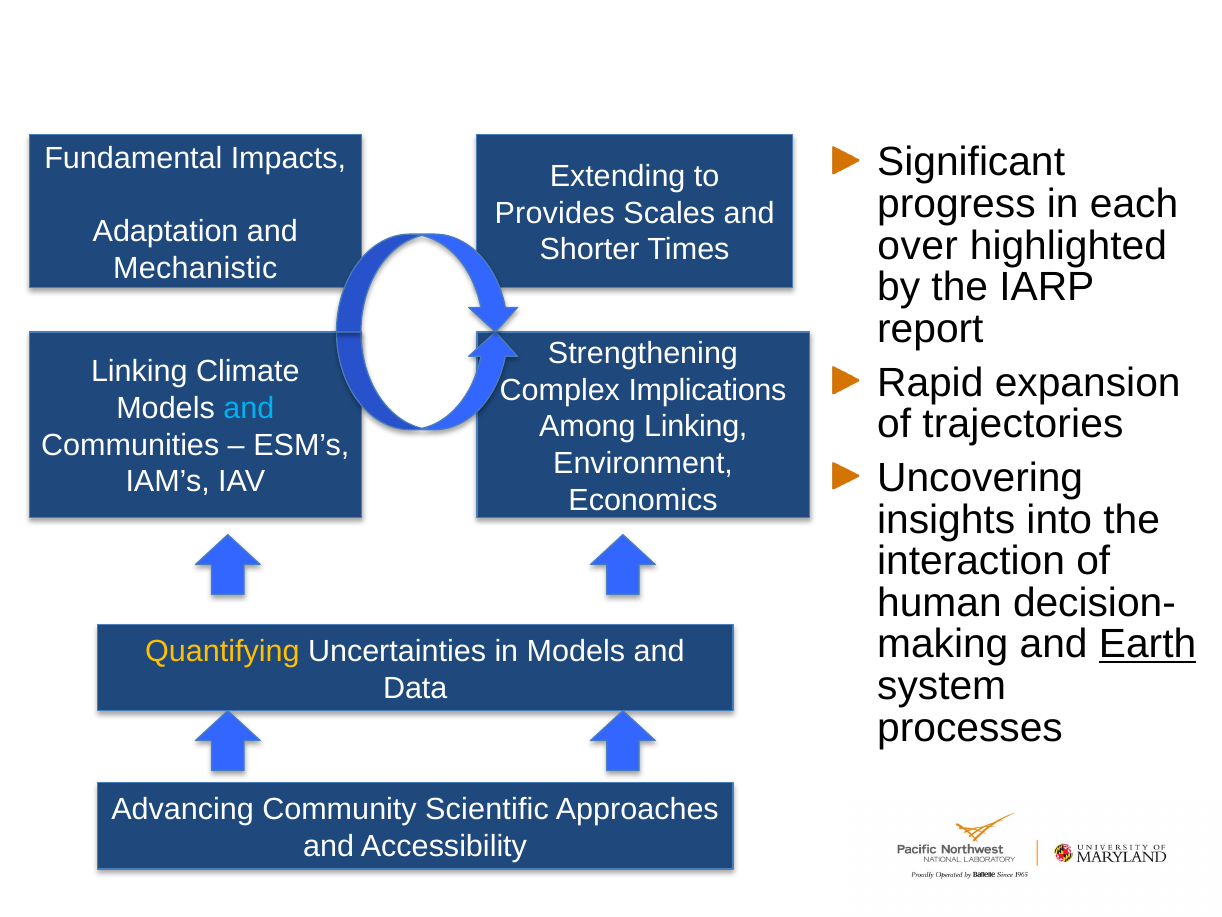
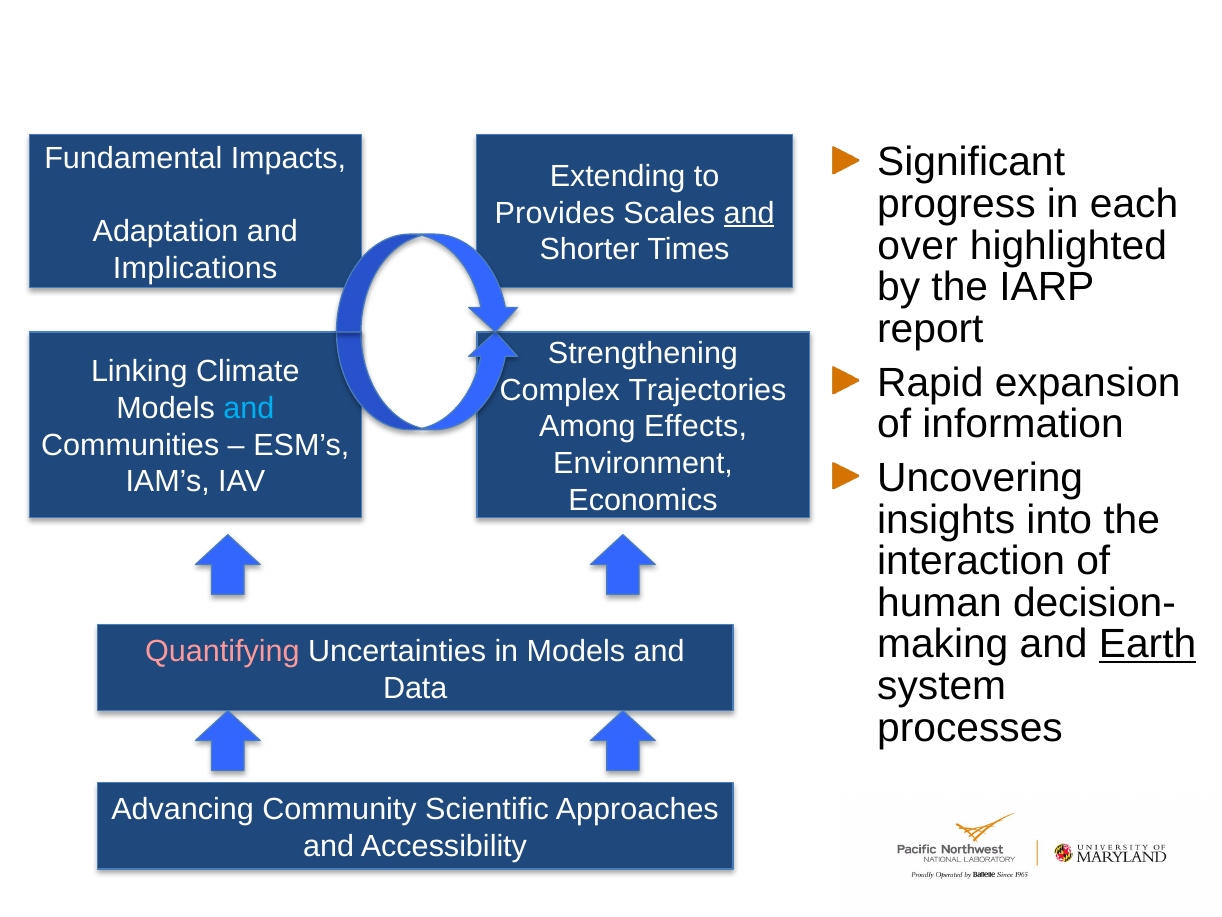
and at (749, 213) underline: none -> present
Mechanistic: Mechanistic -> Implications
Implications: Implications -> Trajectories
trajectories: trajectories -> information
Among Linking: Linking -> Effects
Quantifying colour: yellow -> pink
